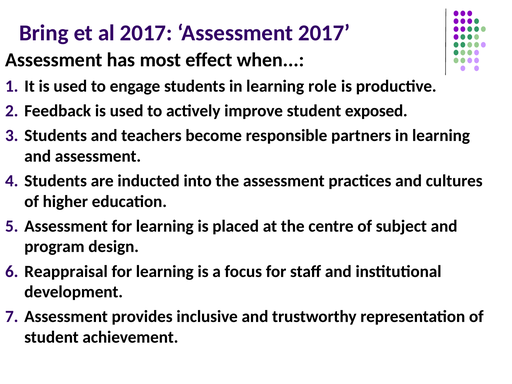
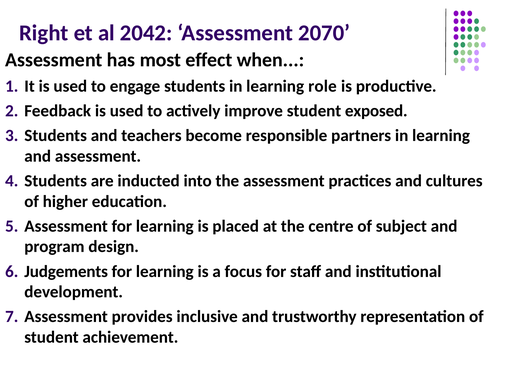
Bring: Bring -> Right
al 2017: 2017 -> 2042
Assessment 2017: 2017 -> 2070
Reappraisal: Reappraisal -> Judgements
